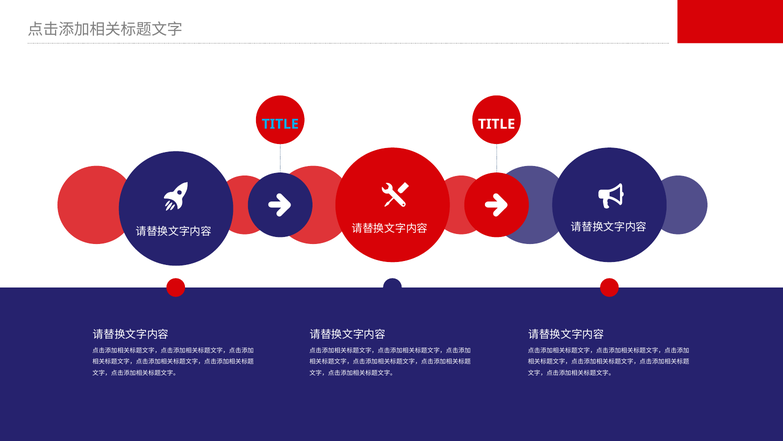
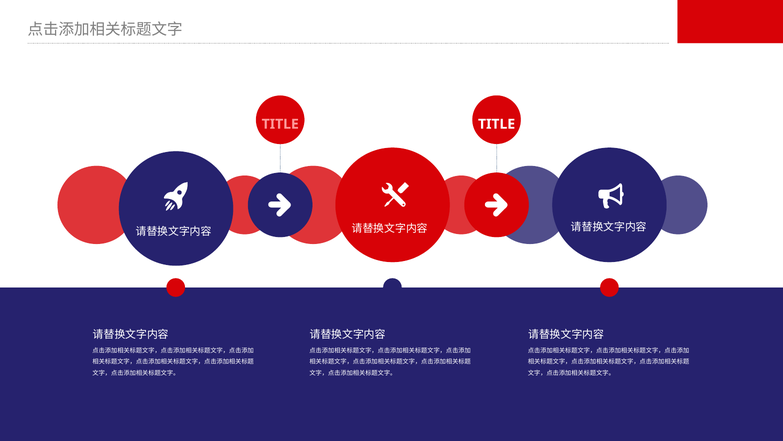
TITLE at (280, 124) colour: light blue -> pink
